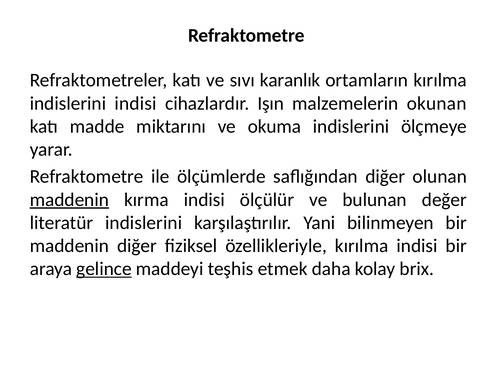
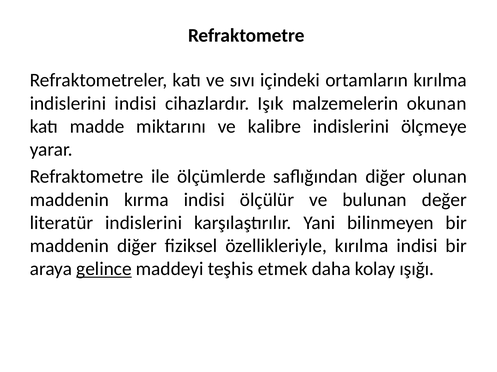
karanlık: karanlık -> içindeki
Işın: Işın -> Işık
okuma: okuma -> kalibre
maddenin at (69, 200) underline: present -> none
brix: brix -> ışığı
